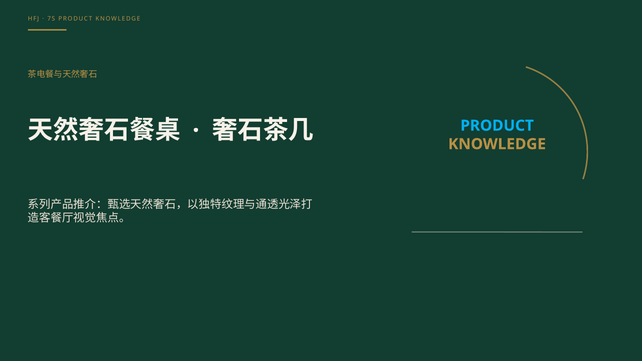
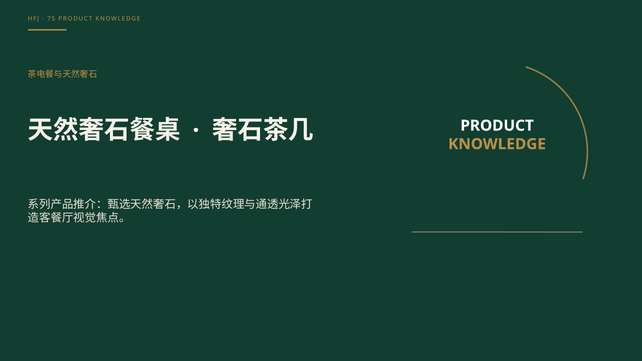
PRODUCT at (497, 126) colour: light blue -> white
